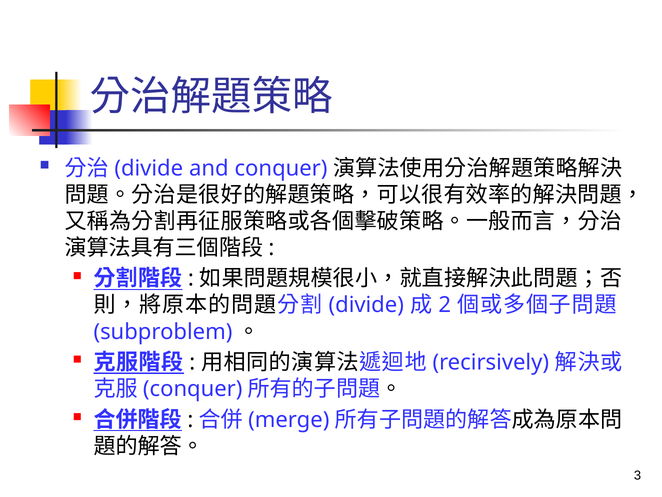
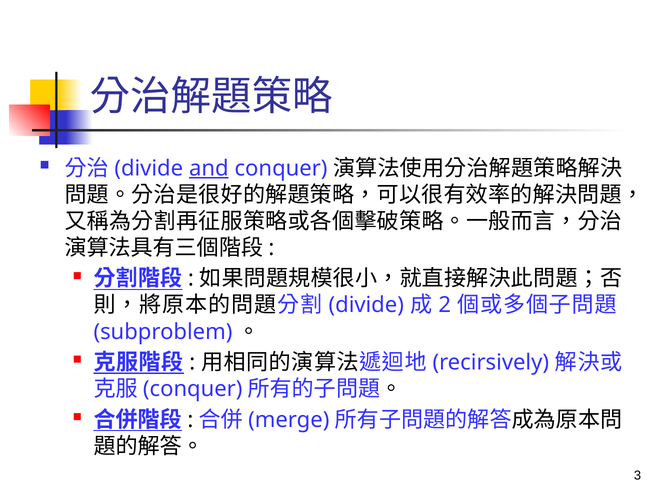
and underline: none -> present
